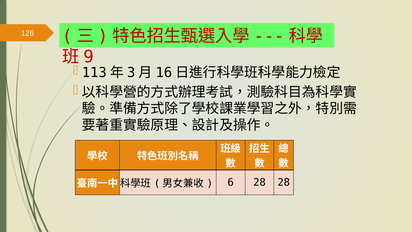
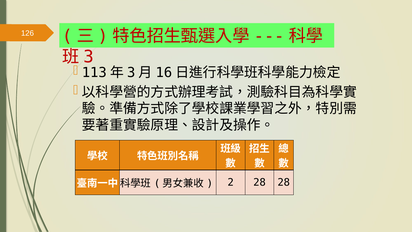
9: 9 -> 3
6: 6 -> 2
